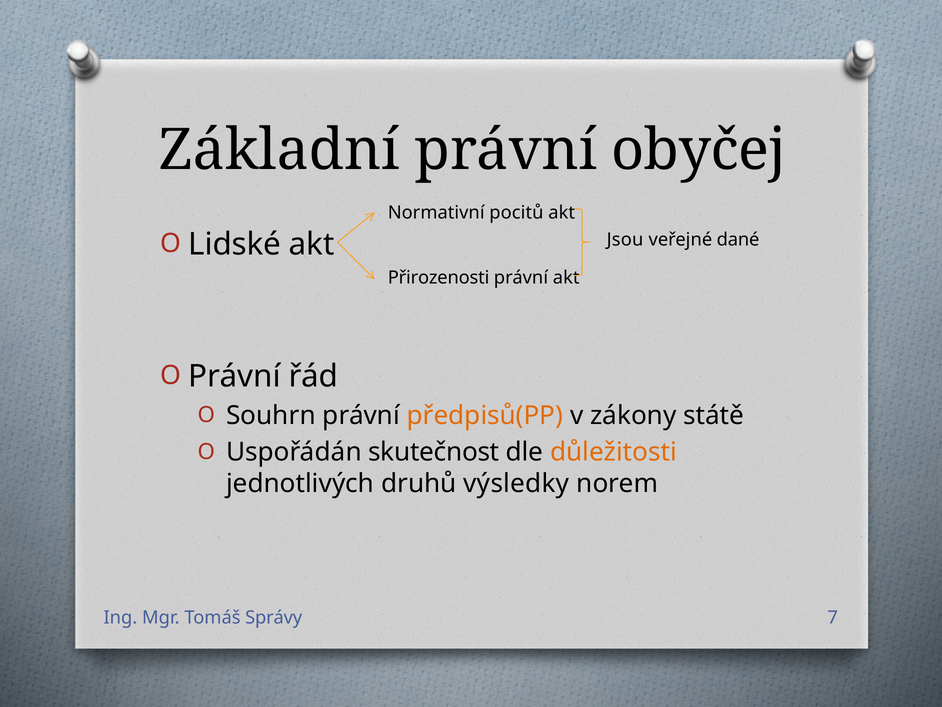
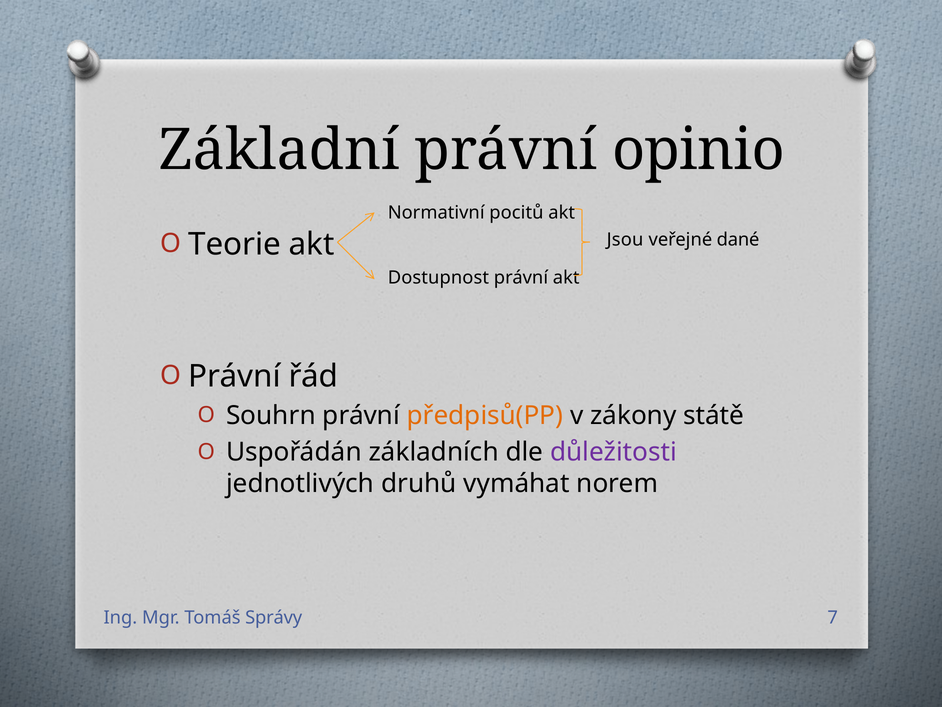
obyčej: obyčej -> opinio
Lidské: Lidské -> Teorie
Přirozenosti: Přirozenosti -> Dostupnost
skutečnost: skutečnost -> základních
důležitosti colour: orange -> purple
výsledky: výsledky -> vymáhat
